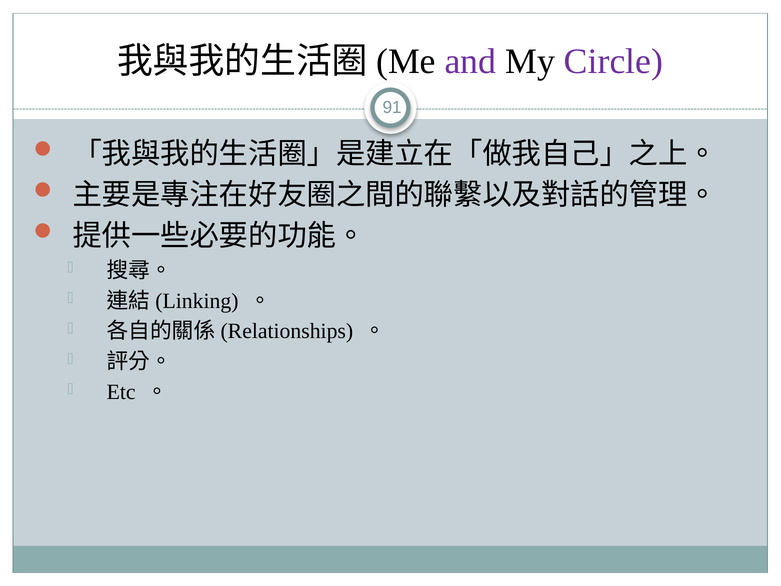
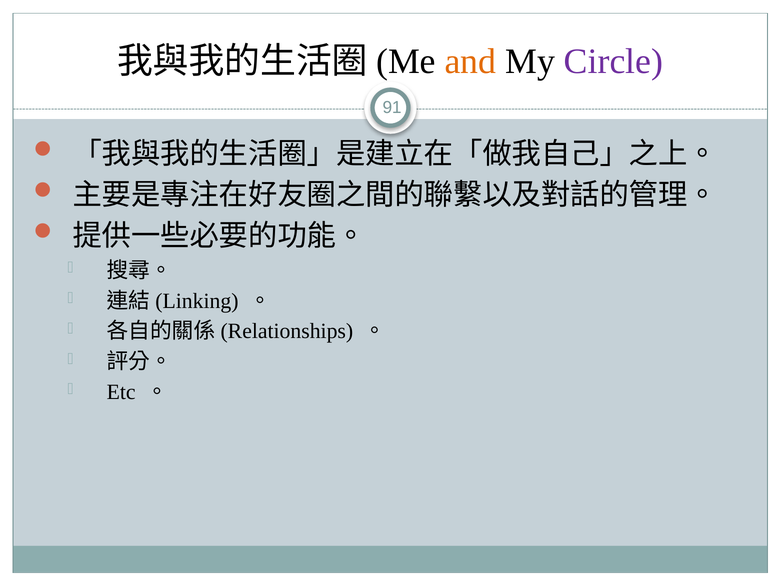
and colour: purple -> orange
